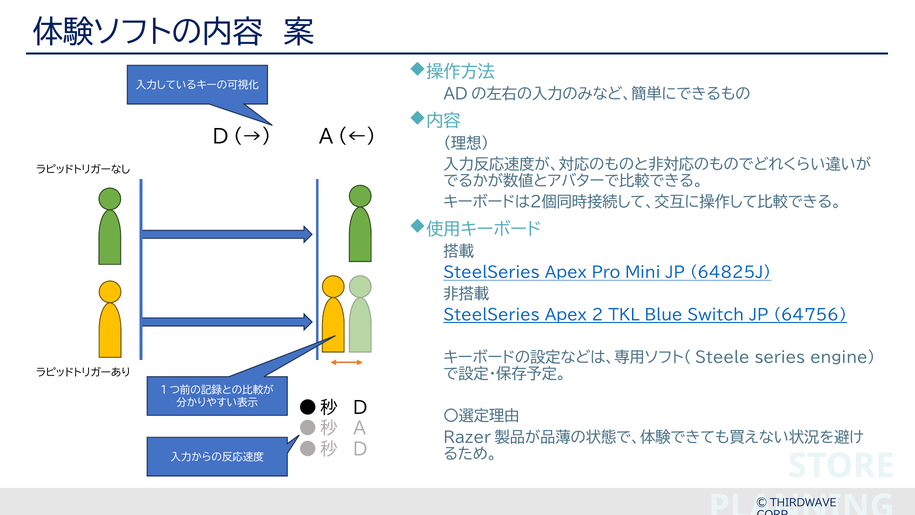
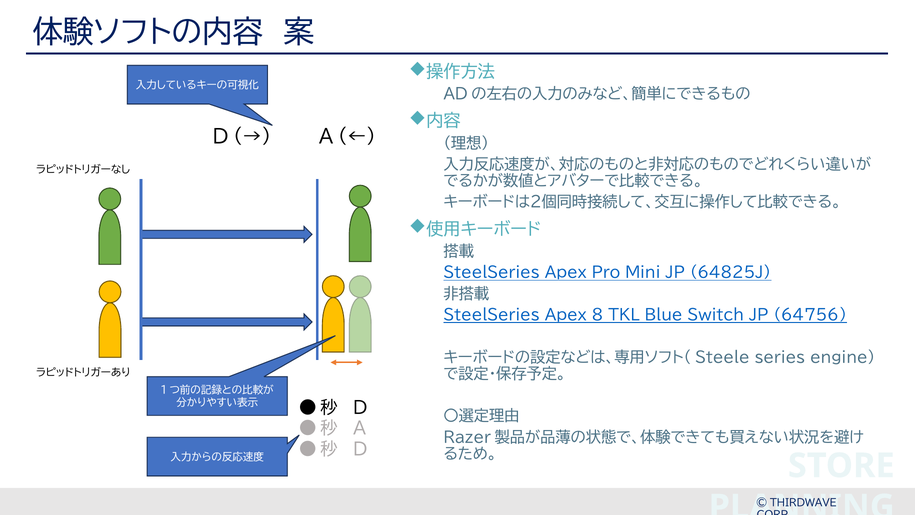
2: 2 -> 8
